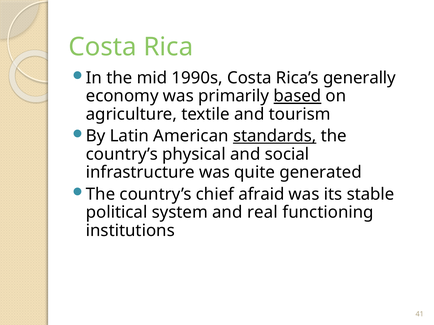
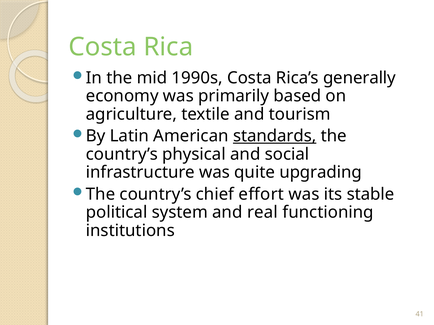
based underline: present -> none
generated: generated -> upgrading
afraid: afraid -> effort
